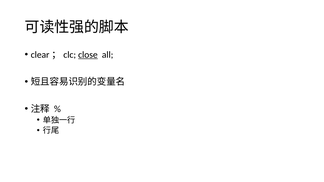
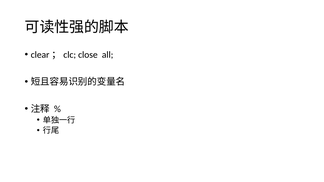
close underline: present -> none
